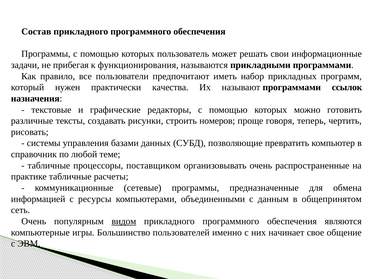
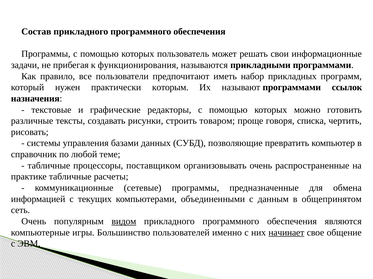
качества: качества -> которым
номеров: номеров -> товаром
теперь: теперь -> списка
ресурсы: ресурсы -> текущих
начинает underline: none -> present
